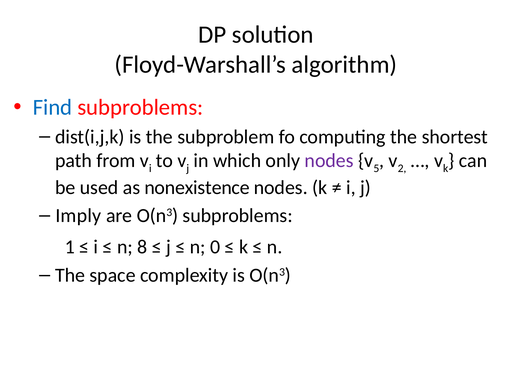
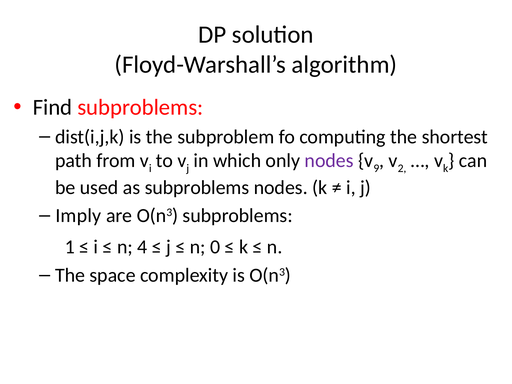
Find colour: blue -> black
5: 5 -> 9
as nonexistence: nonexistence -> subproblems
8: 8 -> 4
